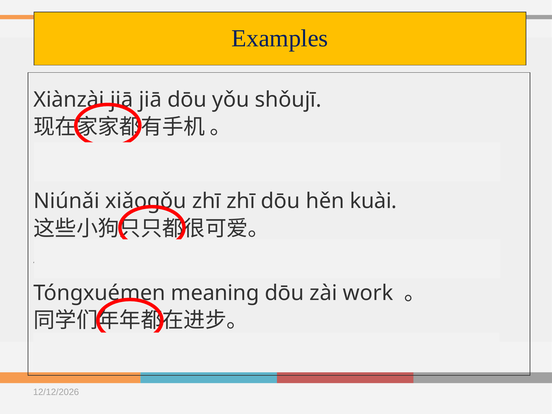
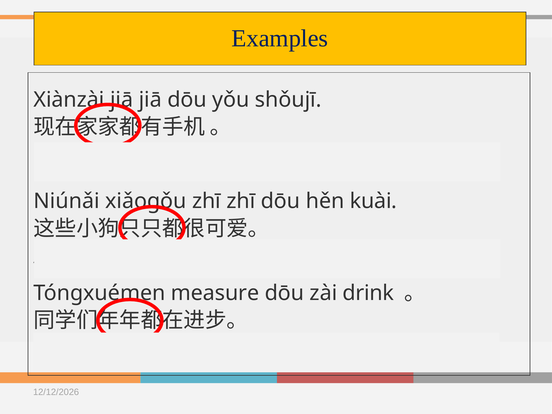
meaning: meaning -> measure
work: work -> drink
